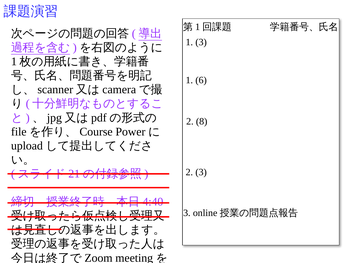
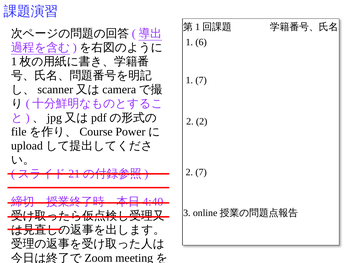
1 3: 3 -> 6
1 6: 6 -> 7
8 at (202, 122): 8 -> 2
2 3: 3 -> 7
